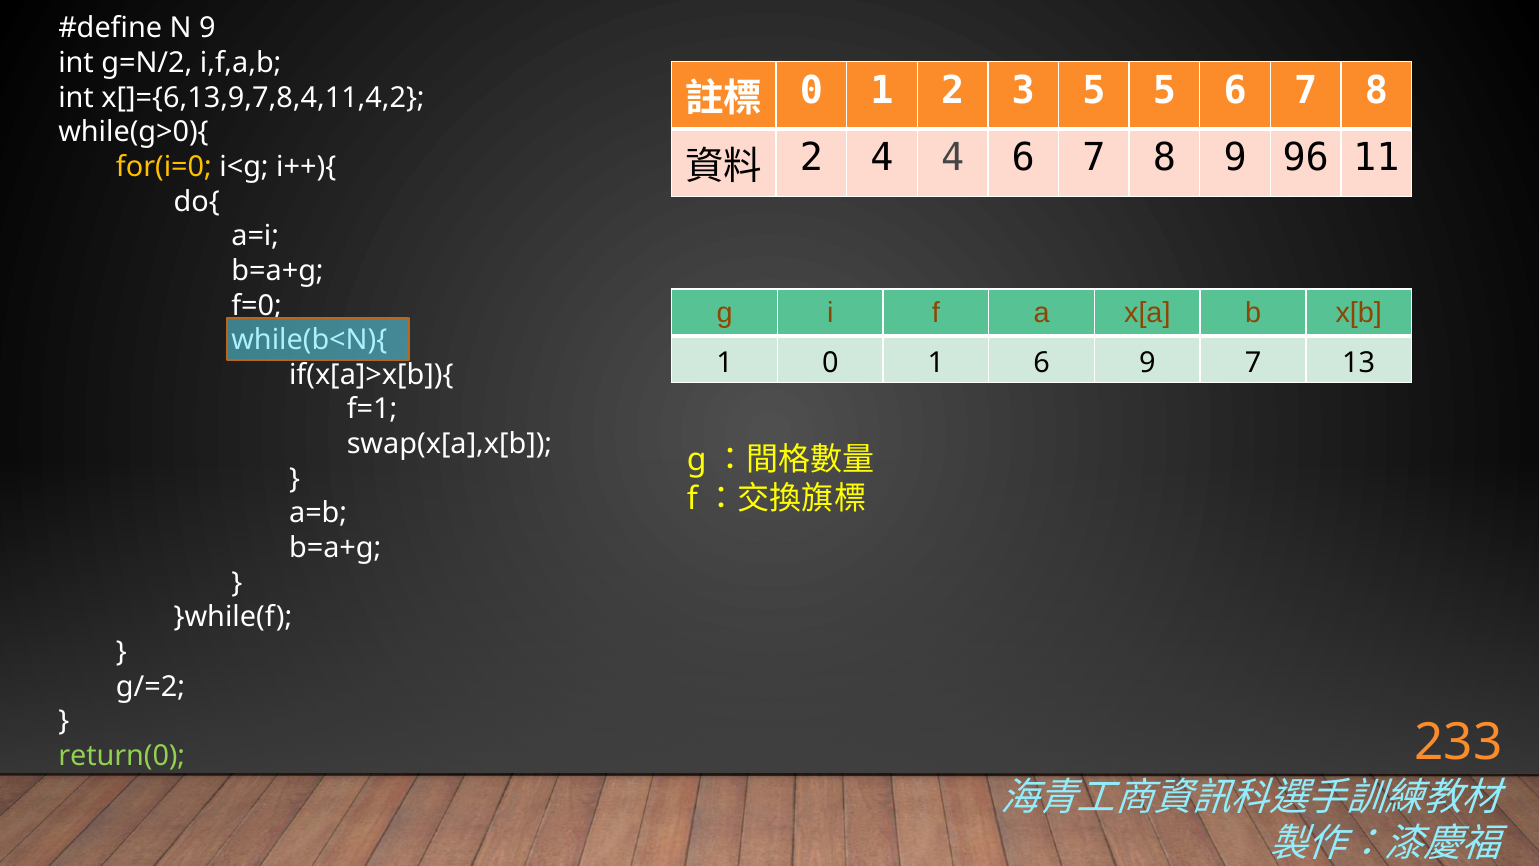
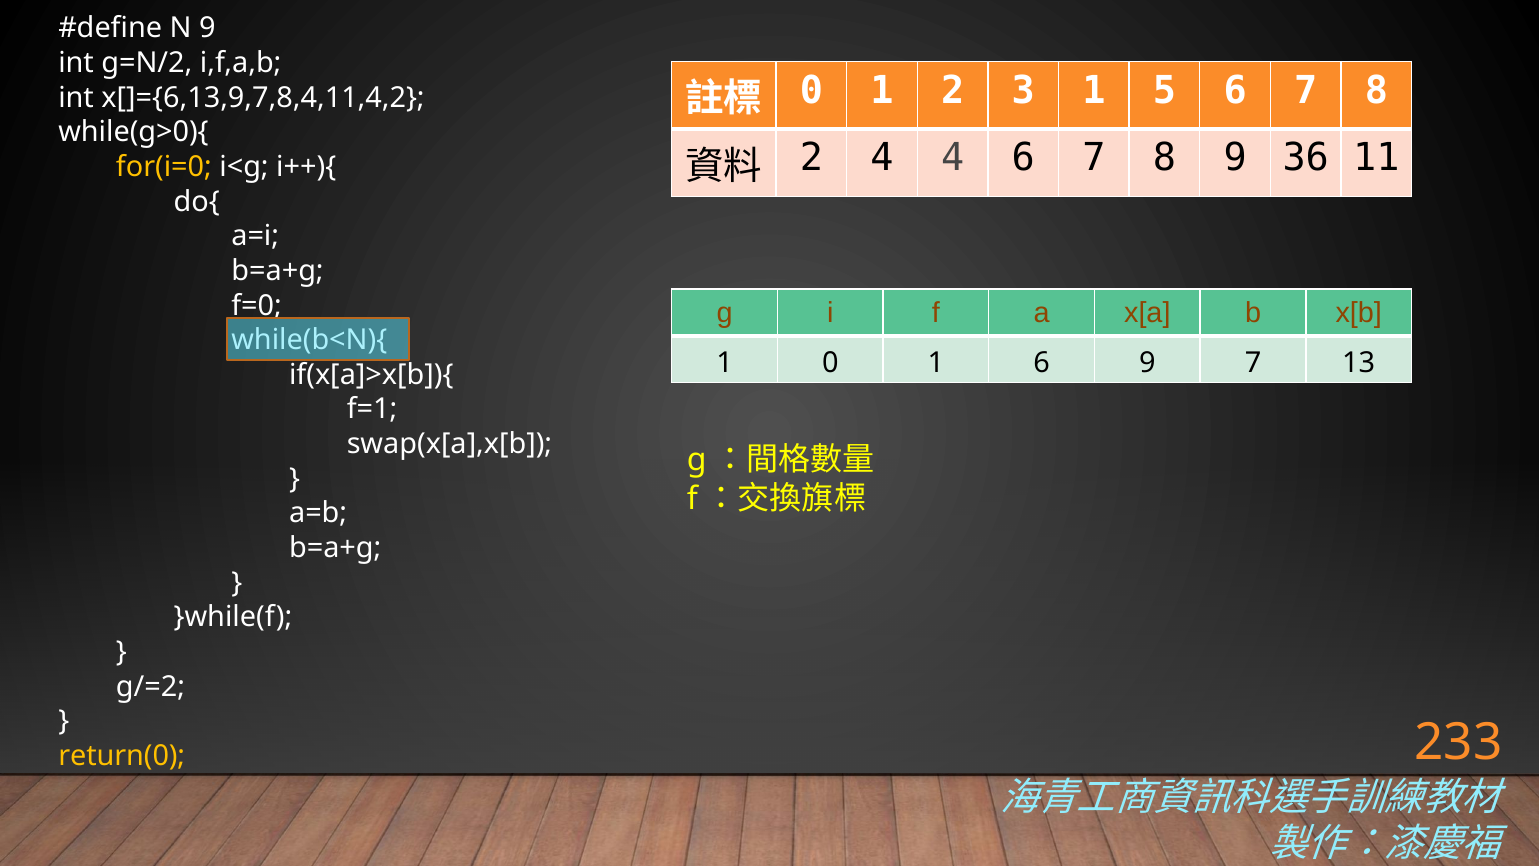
3 5: 5 -> 1
96: 96 -> 36
return(0 colour: light green -> yellow
